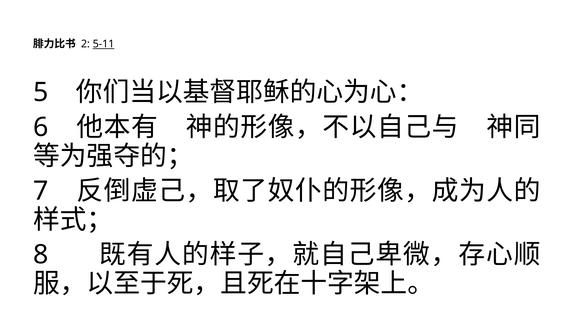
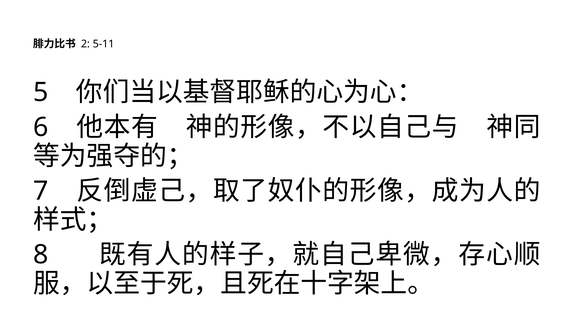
5-11 underline: present -> none
